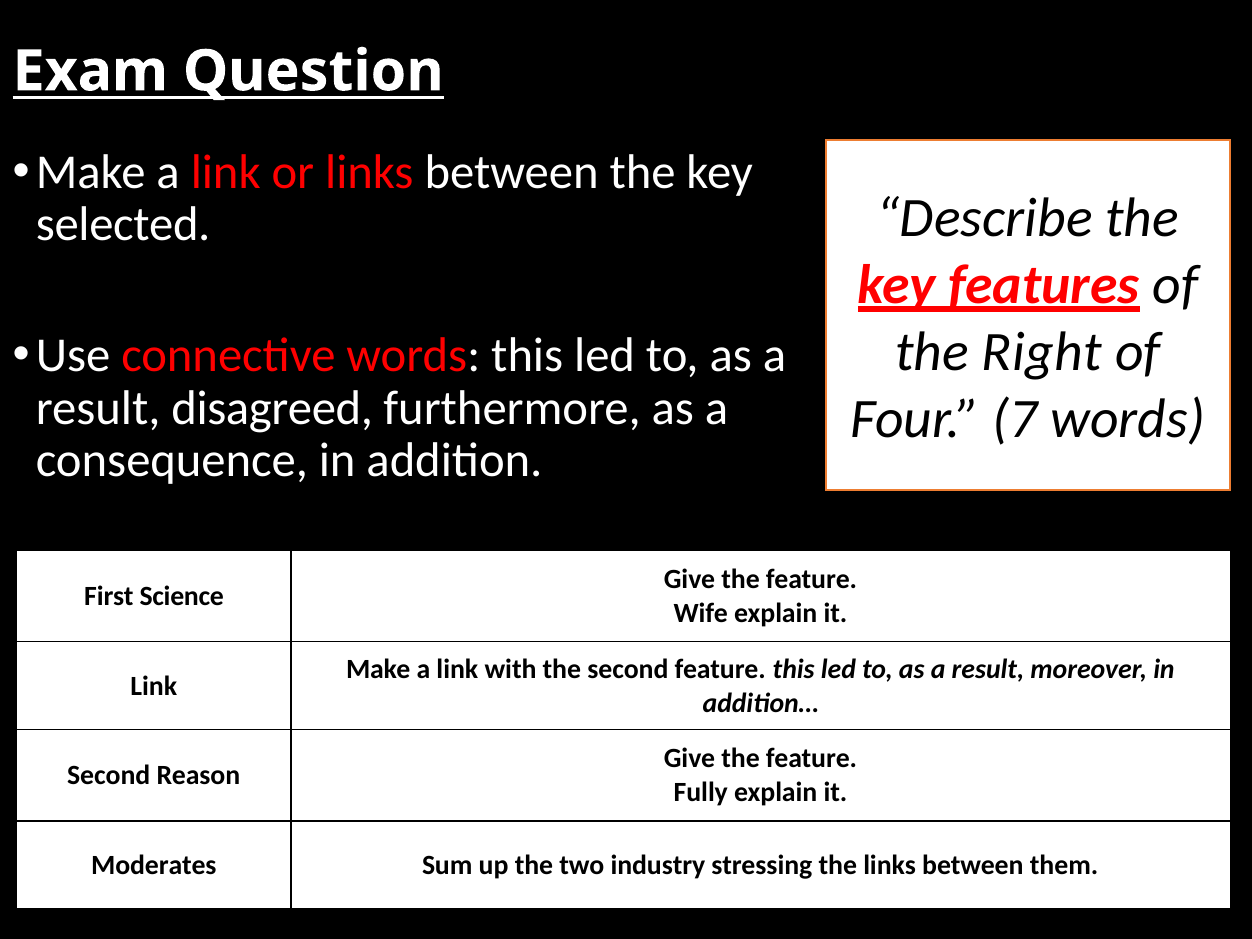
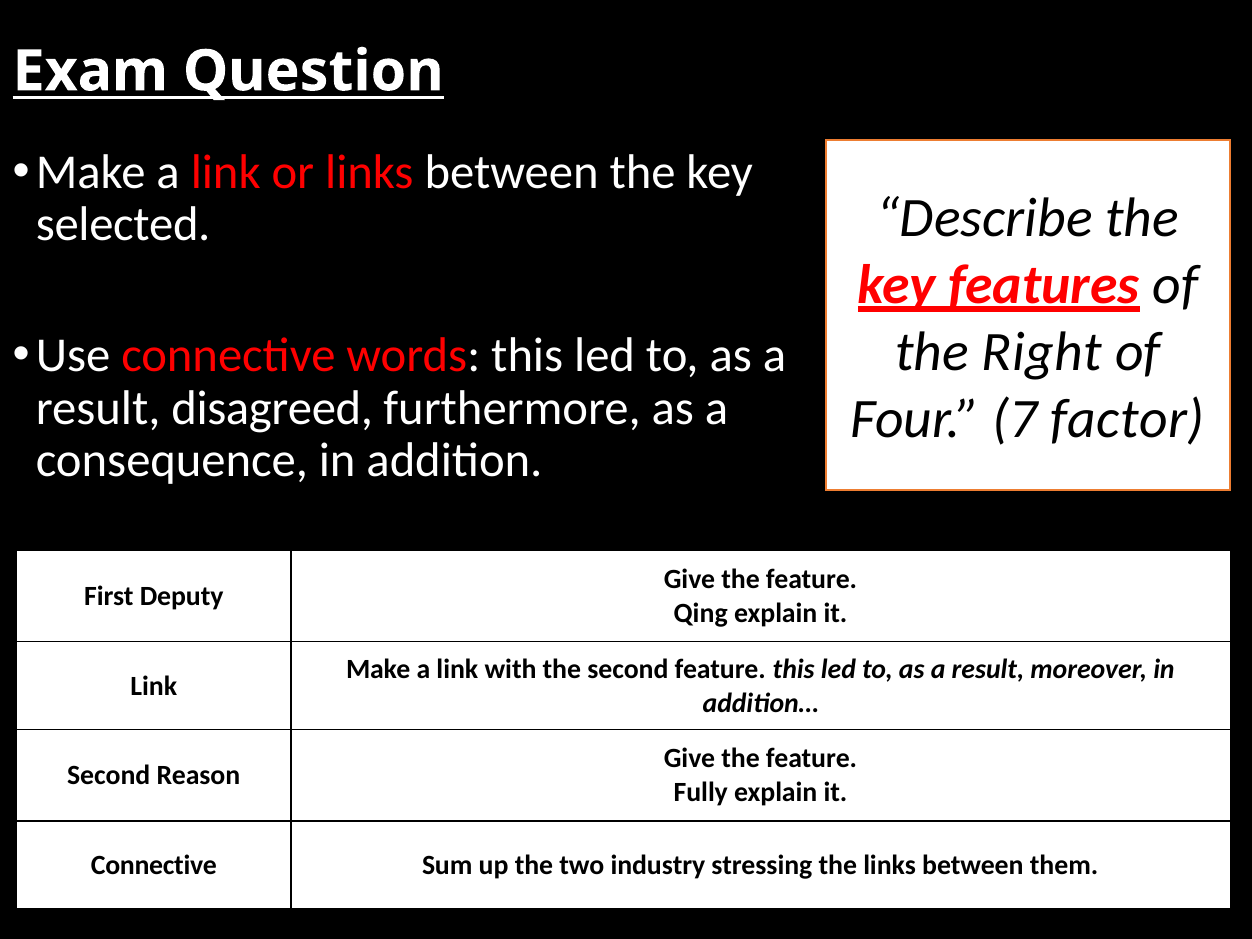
7 words: words -> factor
Science: Science -> Deputy
Wife: Wife -> Qing
Moderates at (154, 865): Moderates -> Connective
